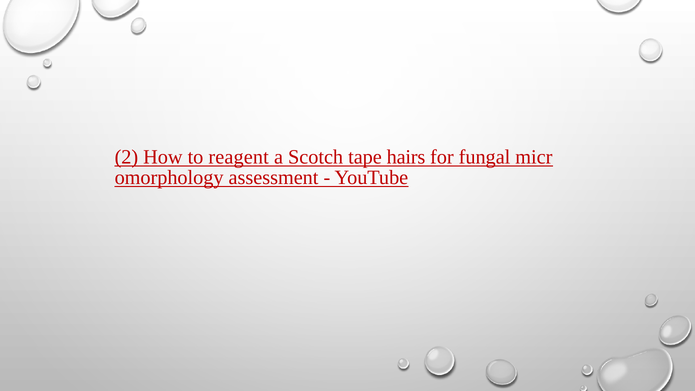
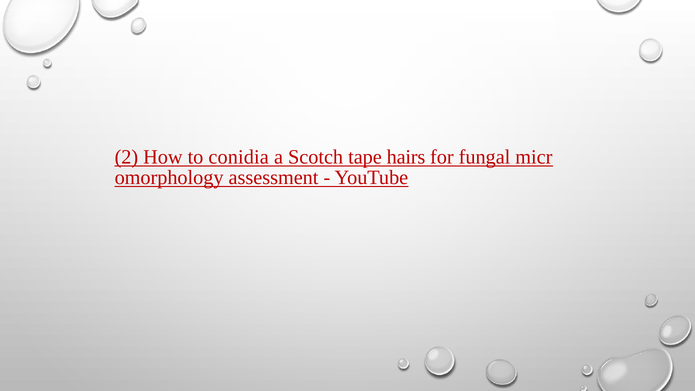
reagent: reagent -> conidia
